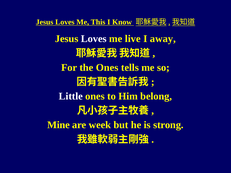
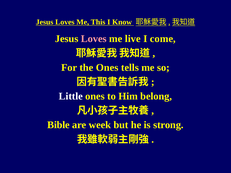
Loves at (94, 39) colour: white -> pink
away: away -> come
Mine: Mine -> Bible
